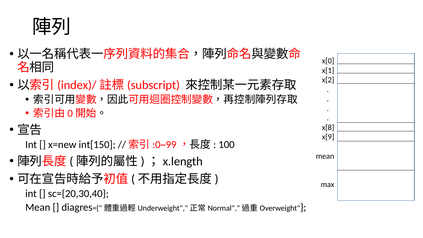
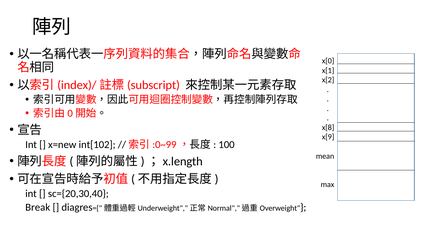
int[150: int[150 -> int[102
Mean at (38, 207): Mean -> Break
